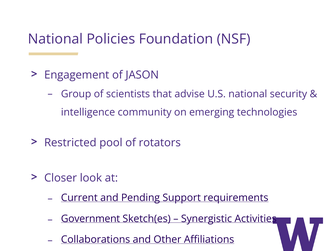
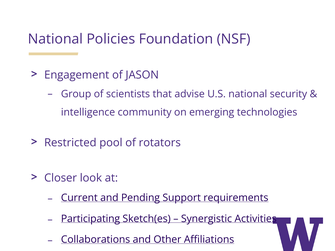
Government: Government -> Participating
